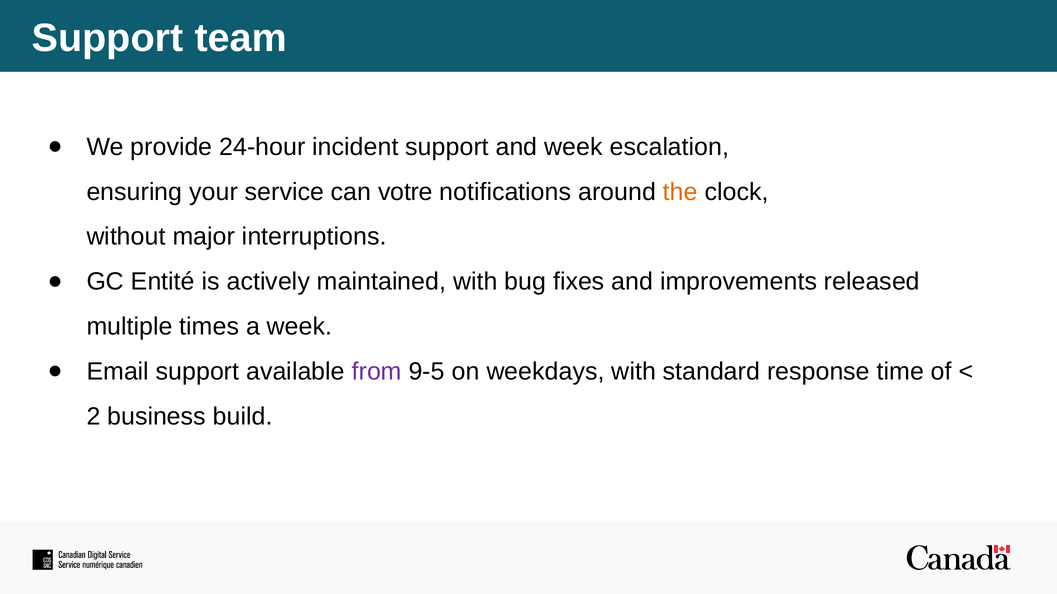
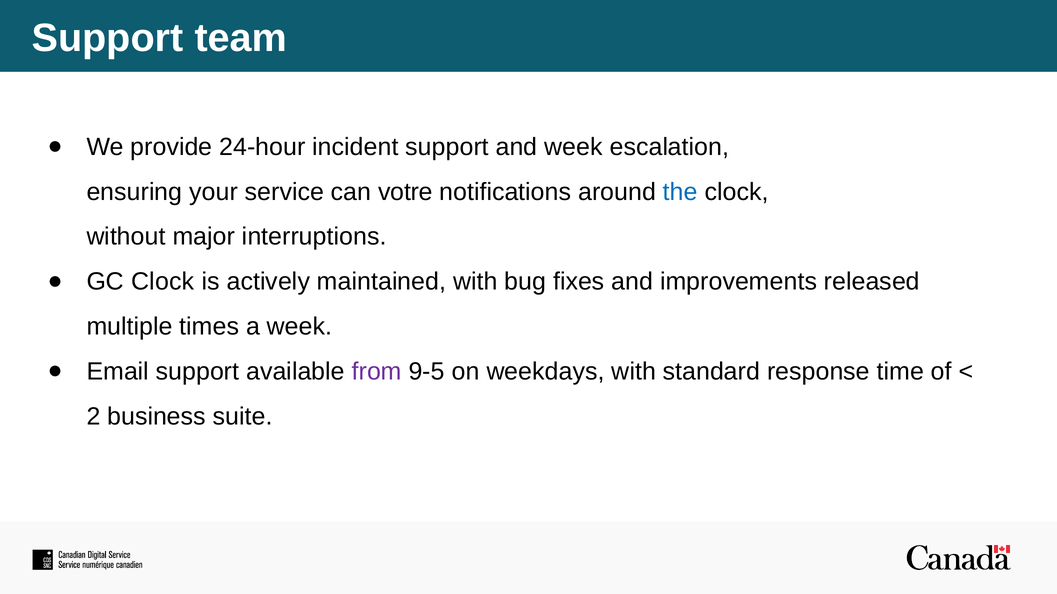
the colour: orange -> blue
GC Entité: Entité -> Clock
build: build -> suite
